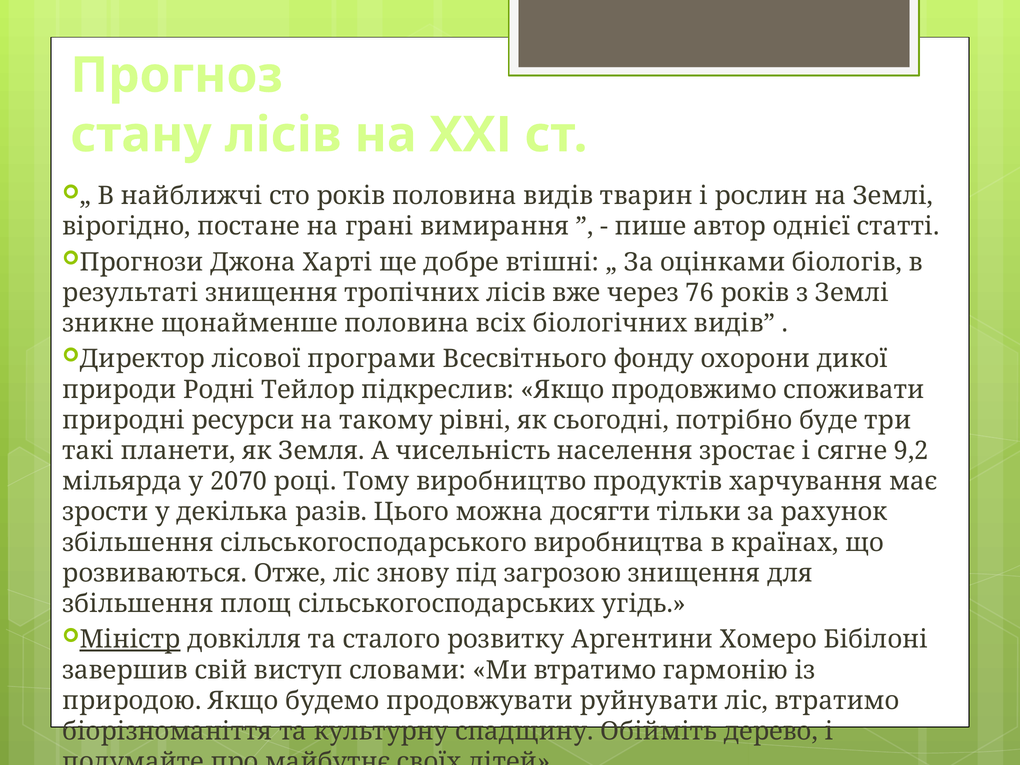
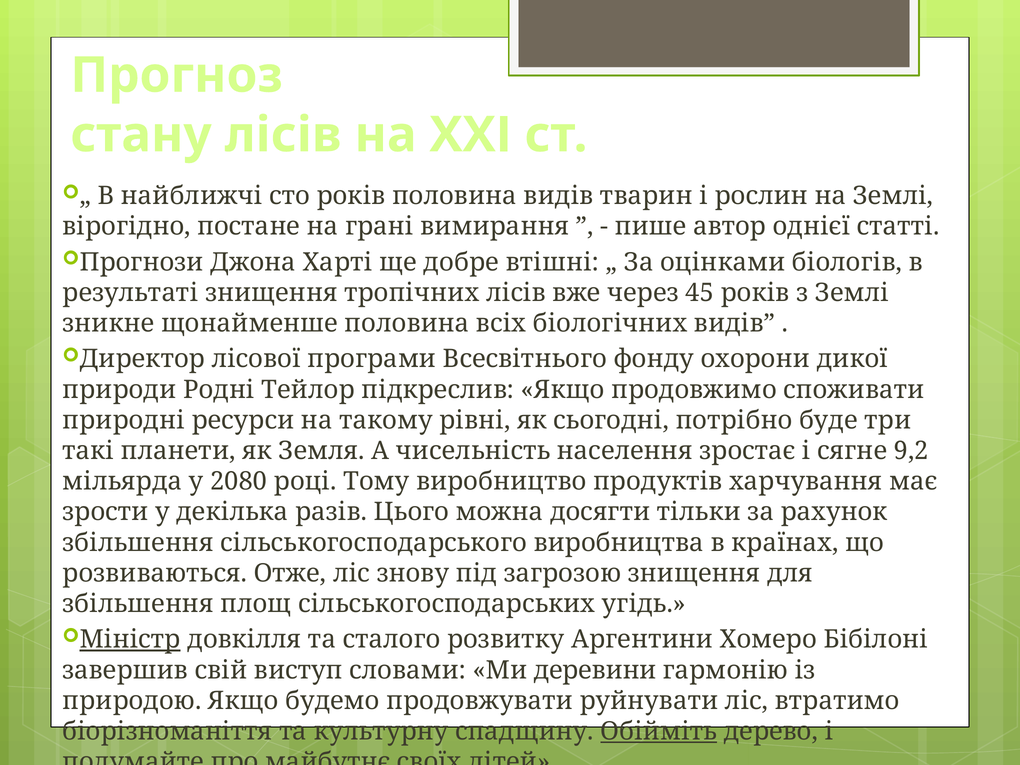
76: 76 -> 45
2070: 2070 -> 2080
Ми втратимо: втратимо -> деревини
Обійміть underline: none -> present
